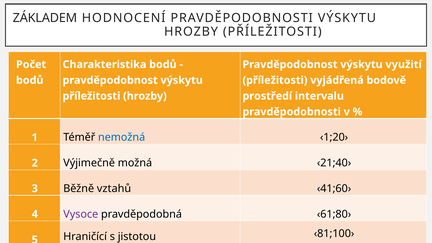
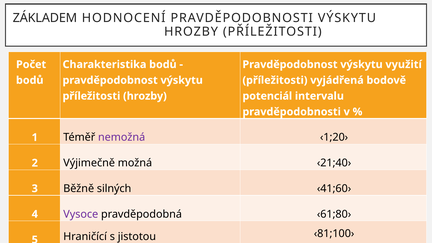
prostředí: prostředí -> potenciál
nemožná colour: blue -> purple
vztahů: vztahů -> silných
